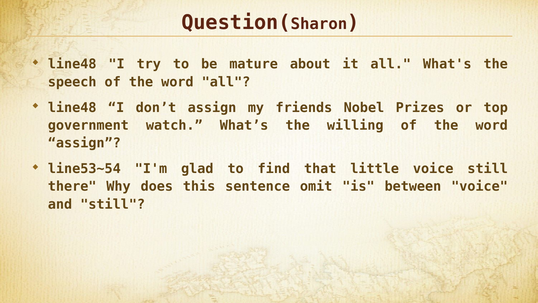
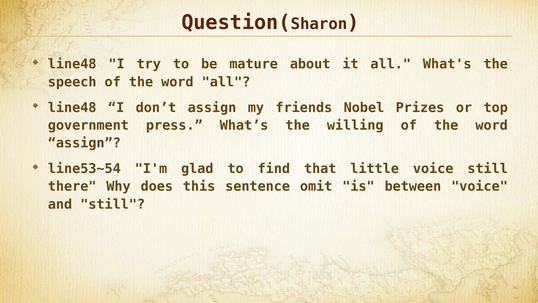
watch: watch -> press
